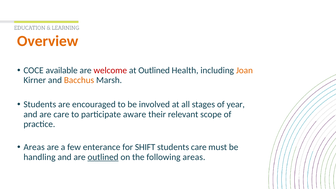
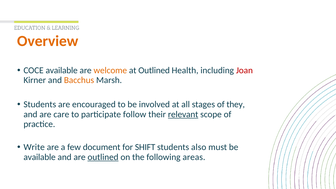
welcome colour: red -> orange
Joan colour: orange -> red
year: year -> they
aware: aware -> follow
relevant underline: none -> present
Areas at (34, 147): Areas -> Write
enterance: enterance -> document
students care: care -> also
handling at (40, 157): handling -> available
